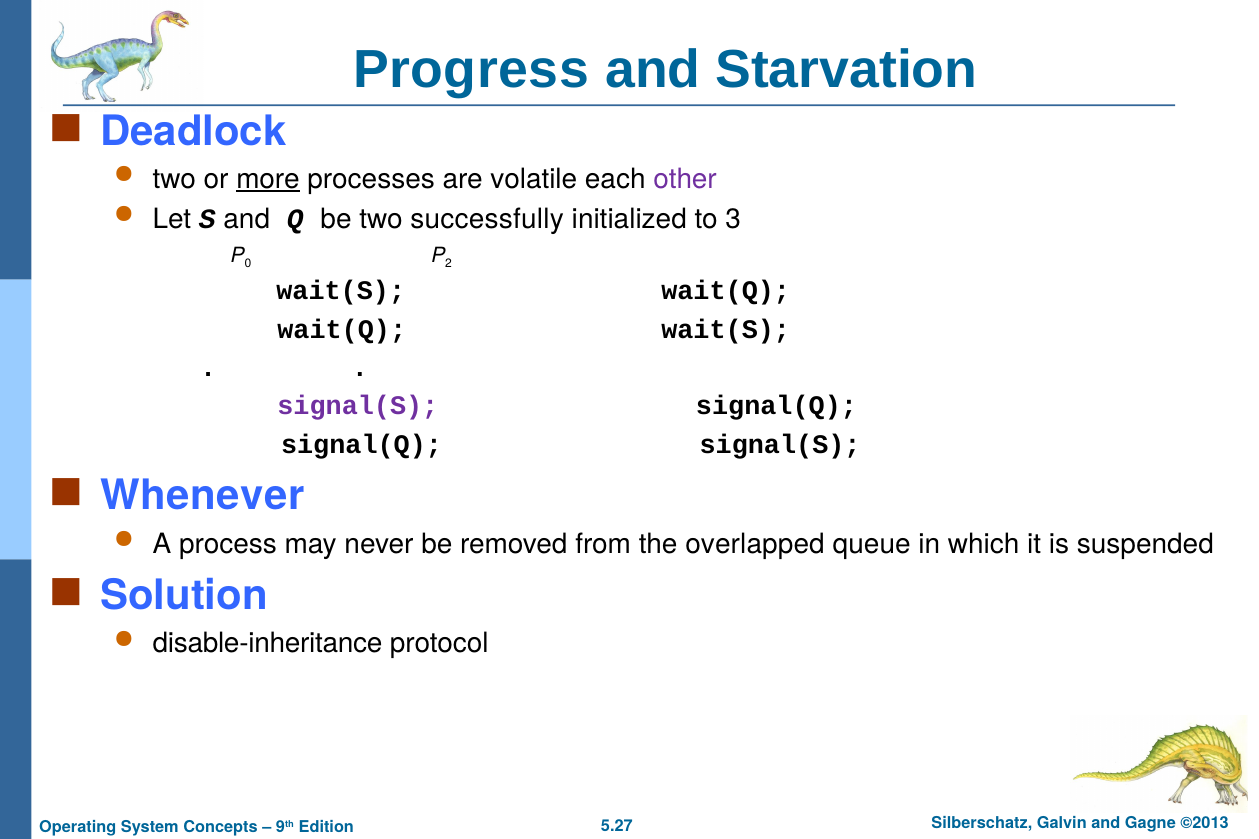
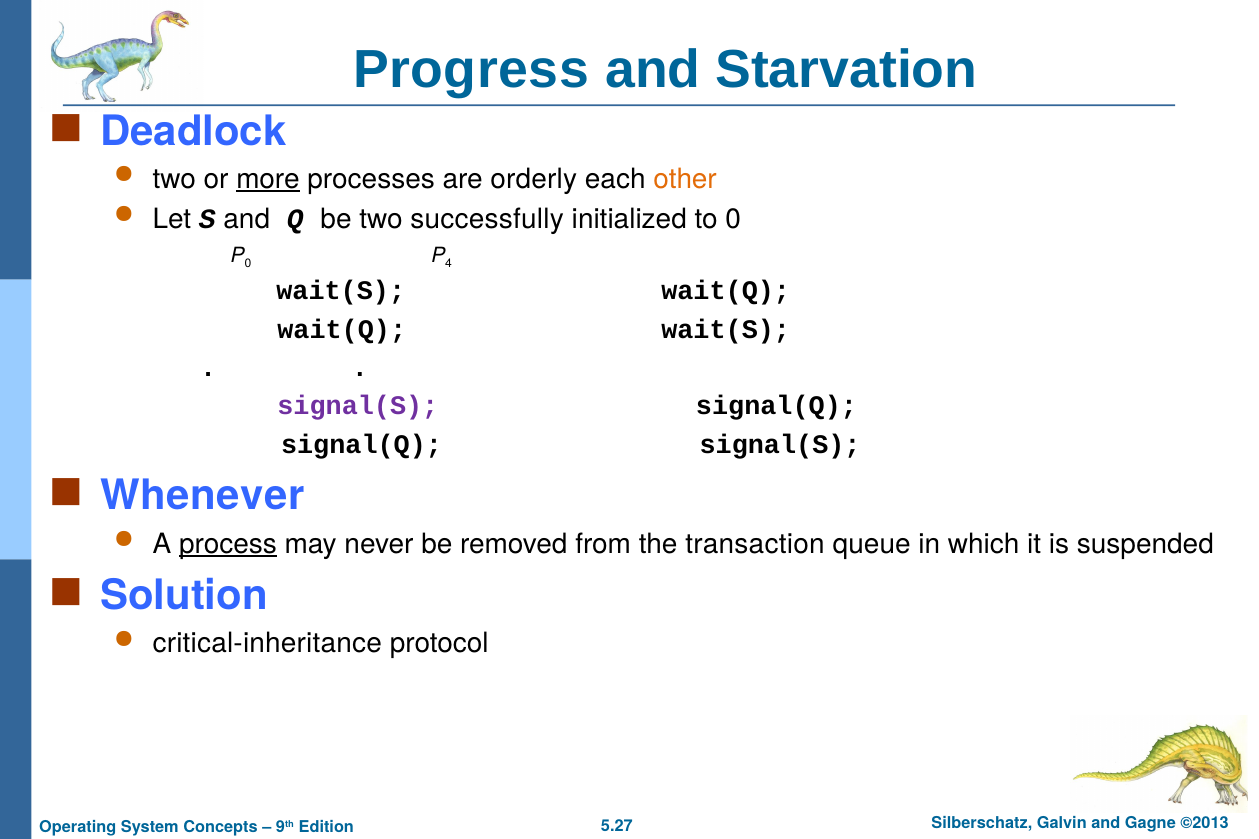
volatile: volatile -> orderly
other colour: purple -> orange
to 3: 3 -> 0
2: 2 -> 4
process underline: none -> present
overlapped: overlapped -> transaction
disable-inheritance: disable-inheritance -> critical-inheritance
